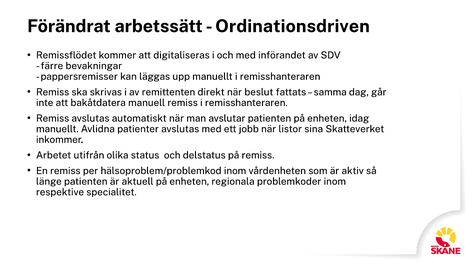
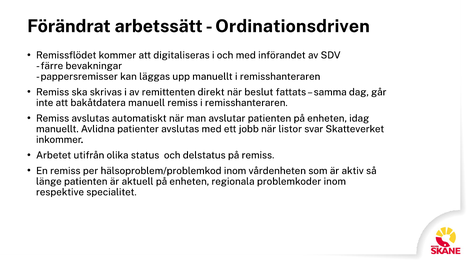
sina: sina -> svar
